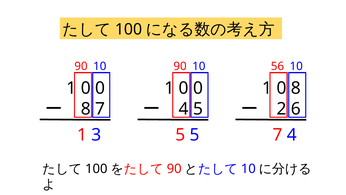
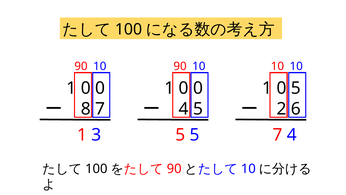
90 10 56: 56 -> 10
0 8: 8 -> 5
